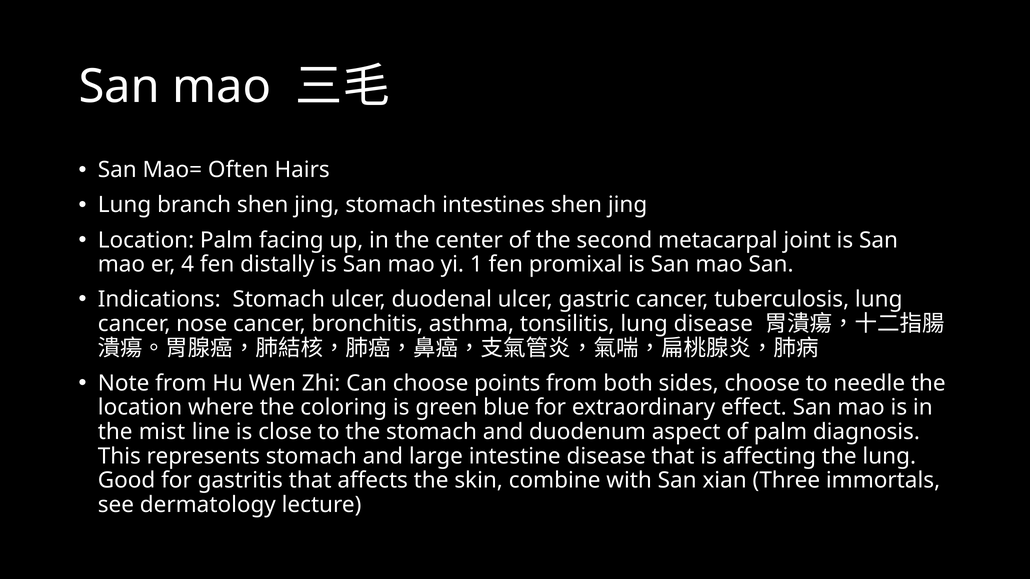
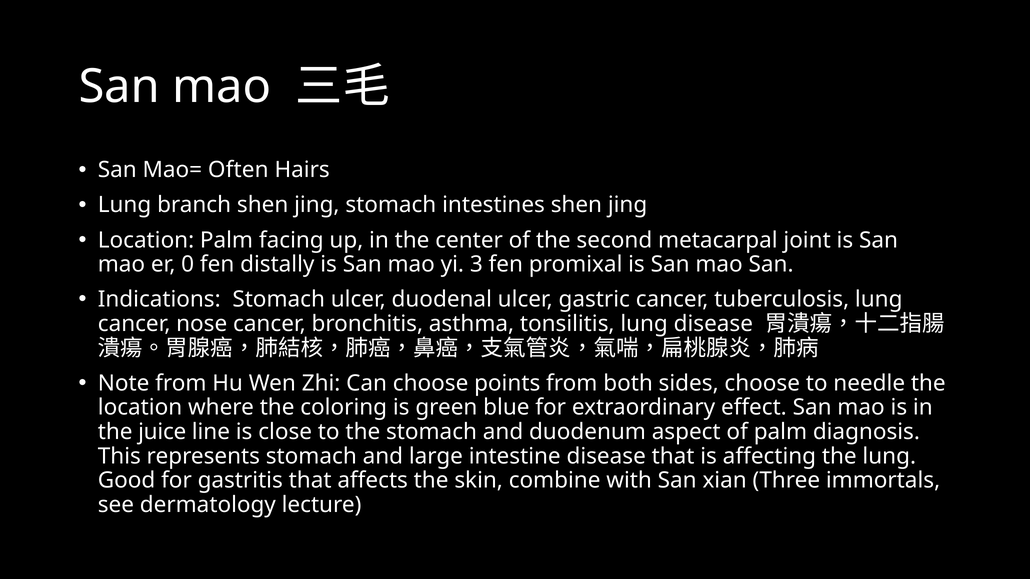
4: 4 -> 0
1: 1 -> 3
mist: mist -> juice
